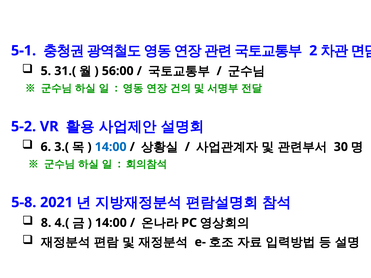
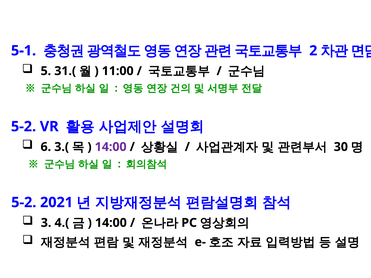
56:00: 56:00 -> 11:00
14:00 at (111, 147) colour: blue -> purple
5-8 at (24, 203): 5-8 -> 5-2
8: 8 -> 3
